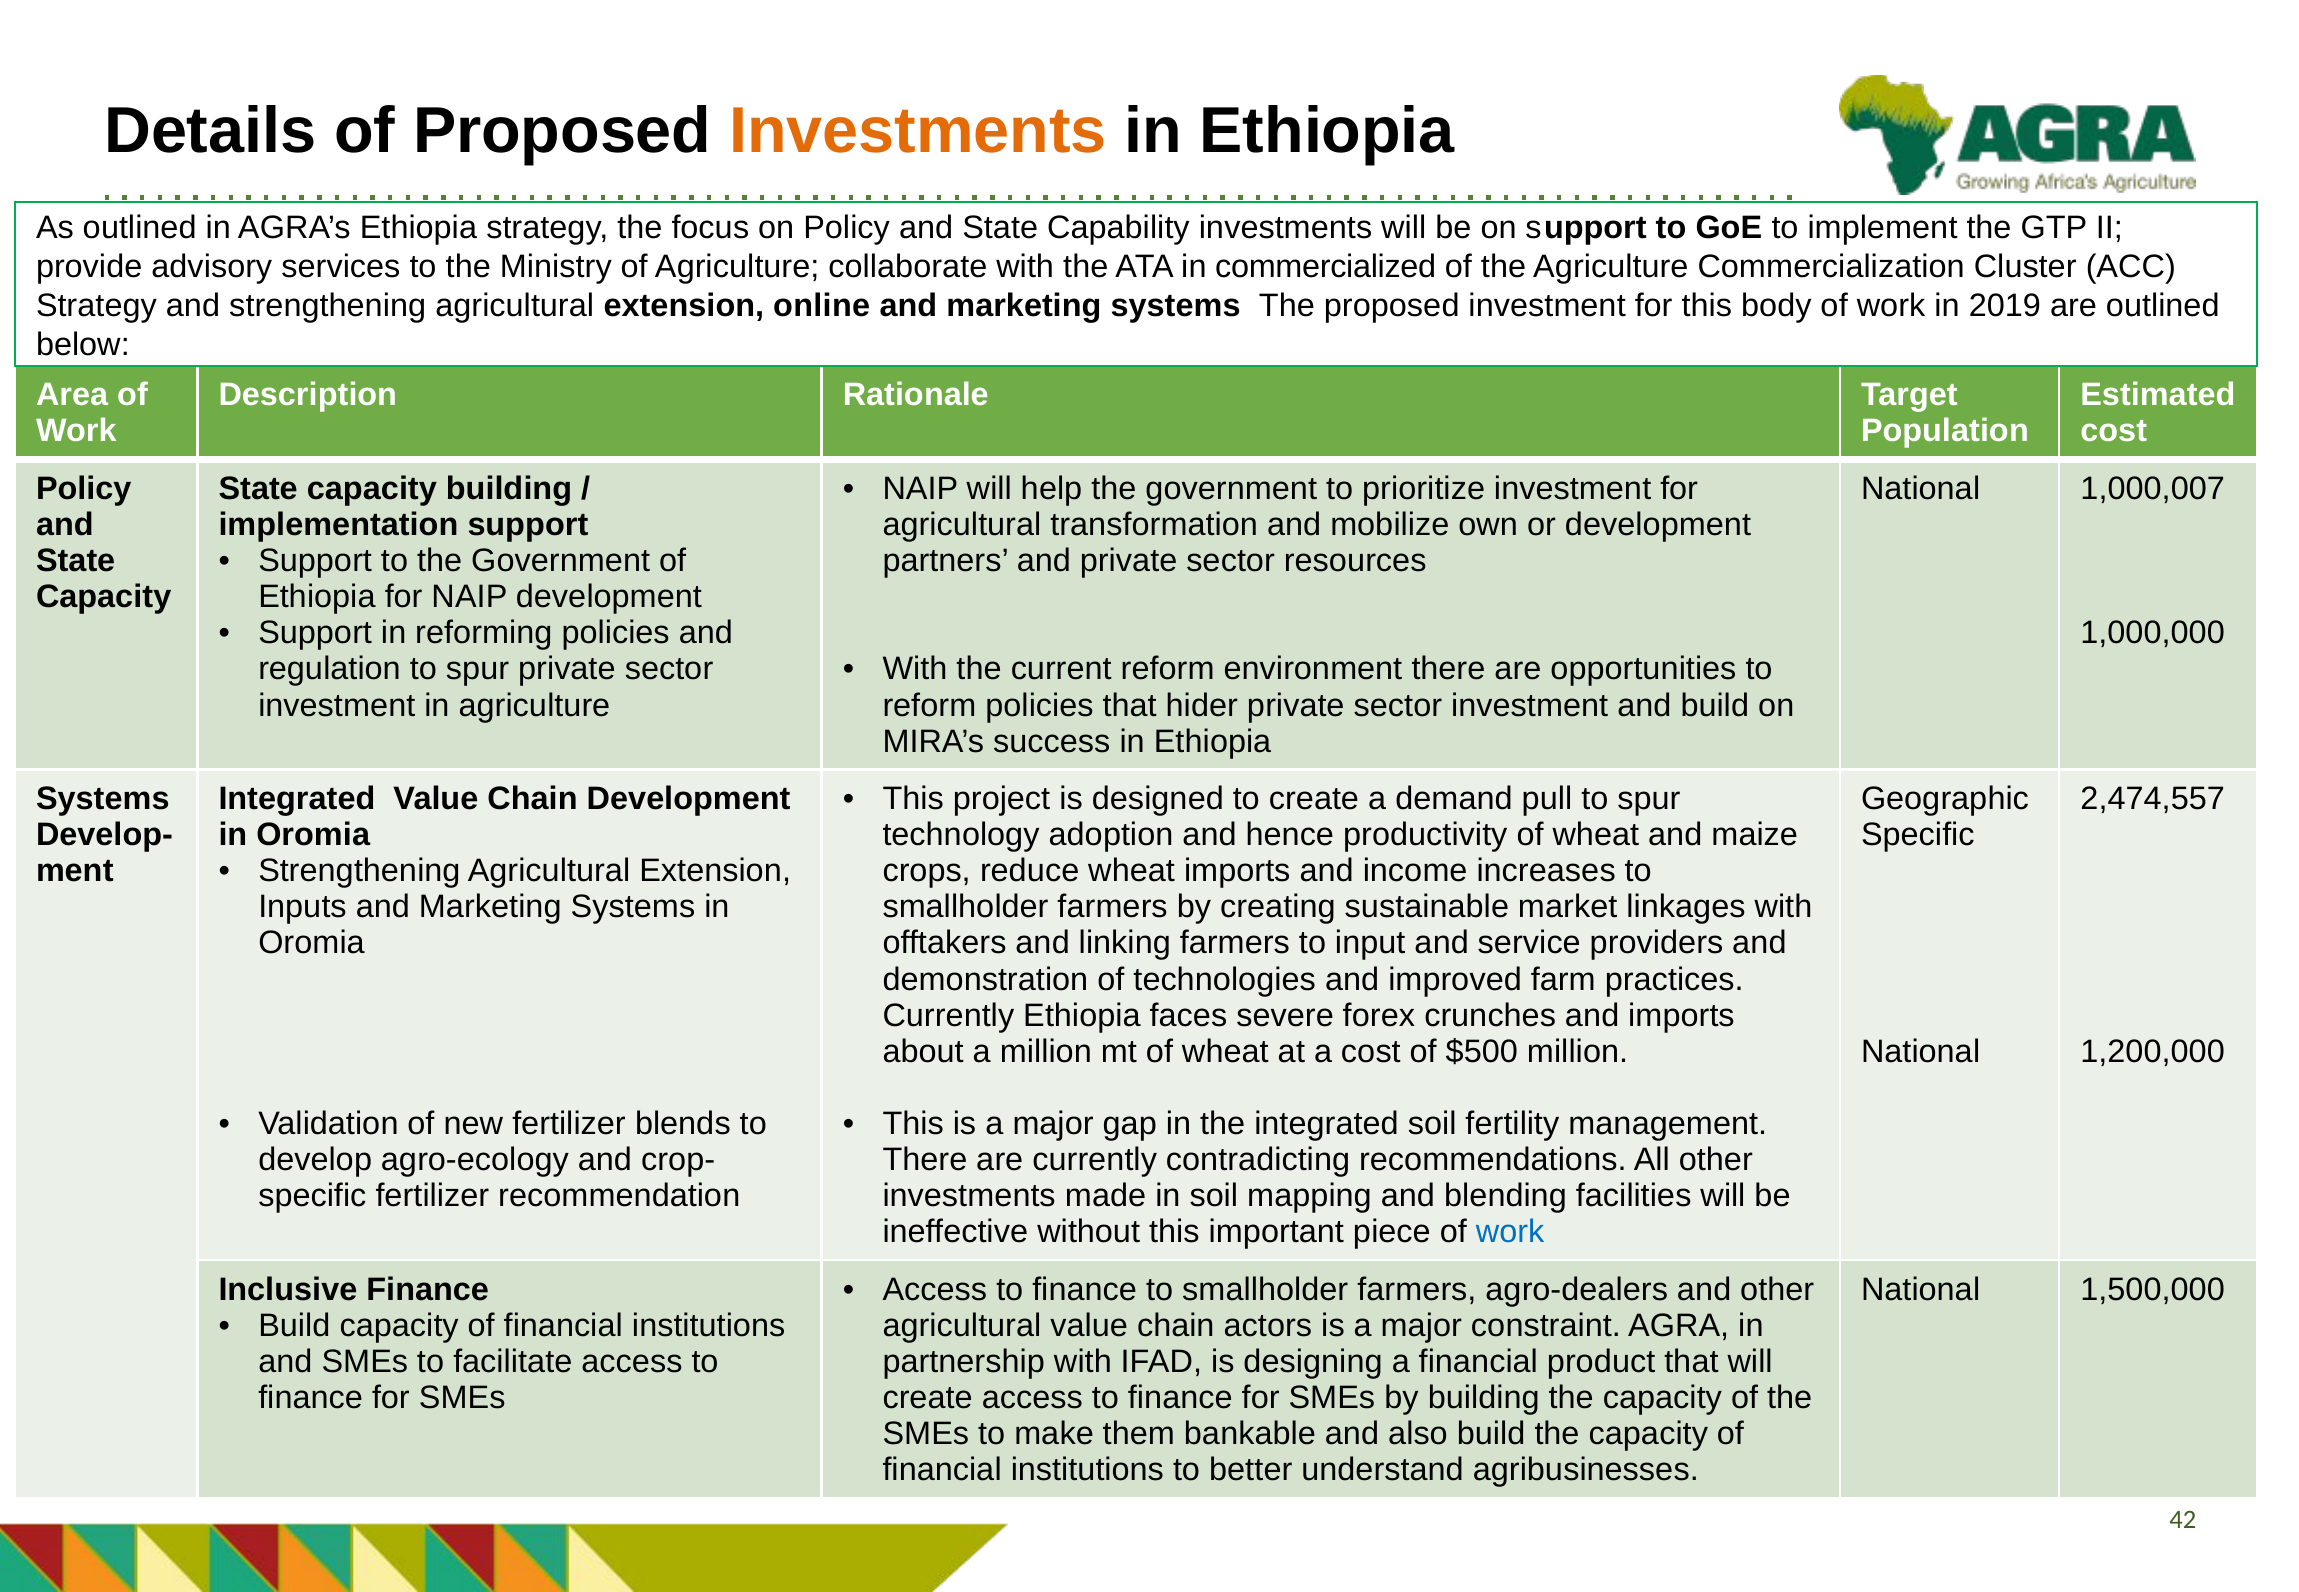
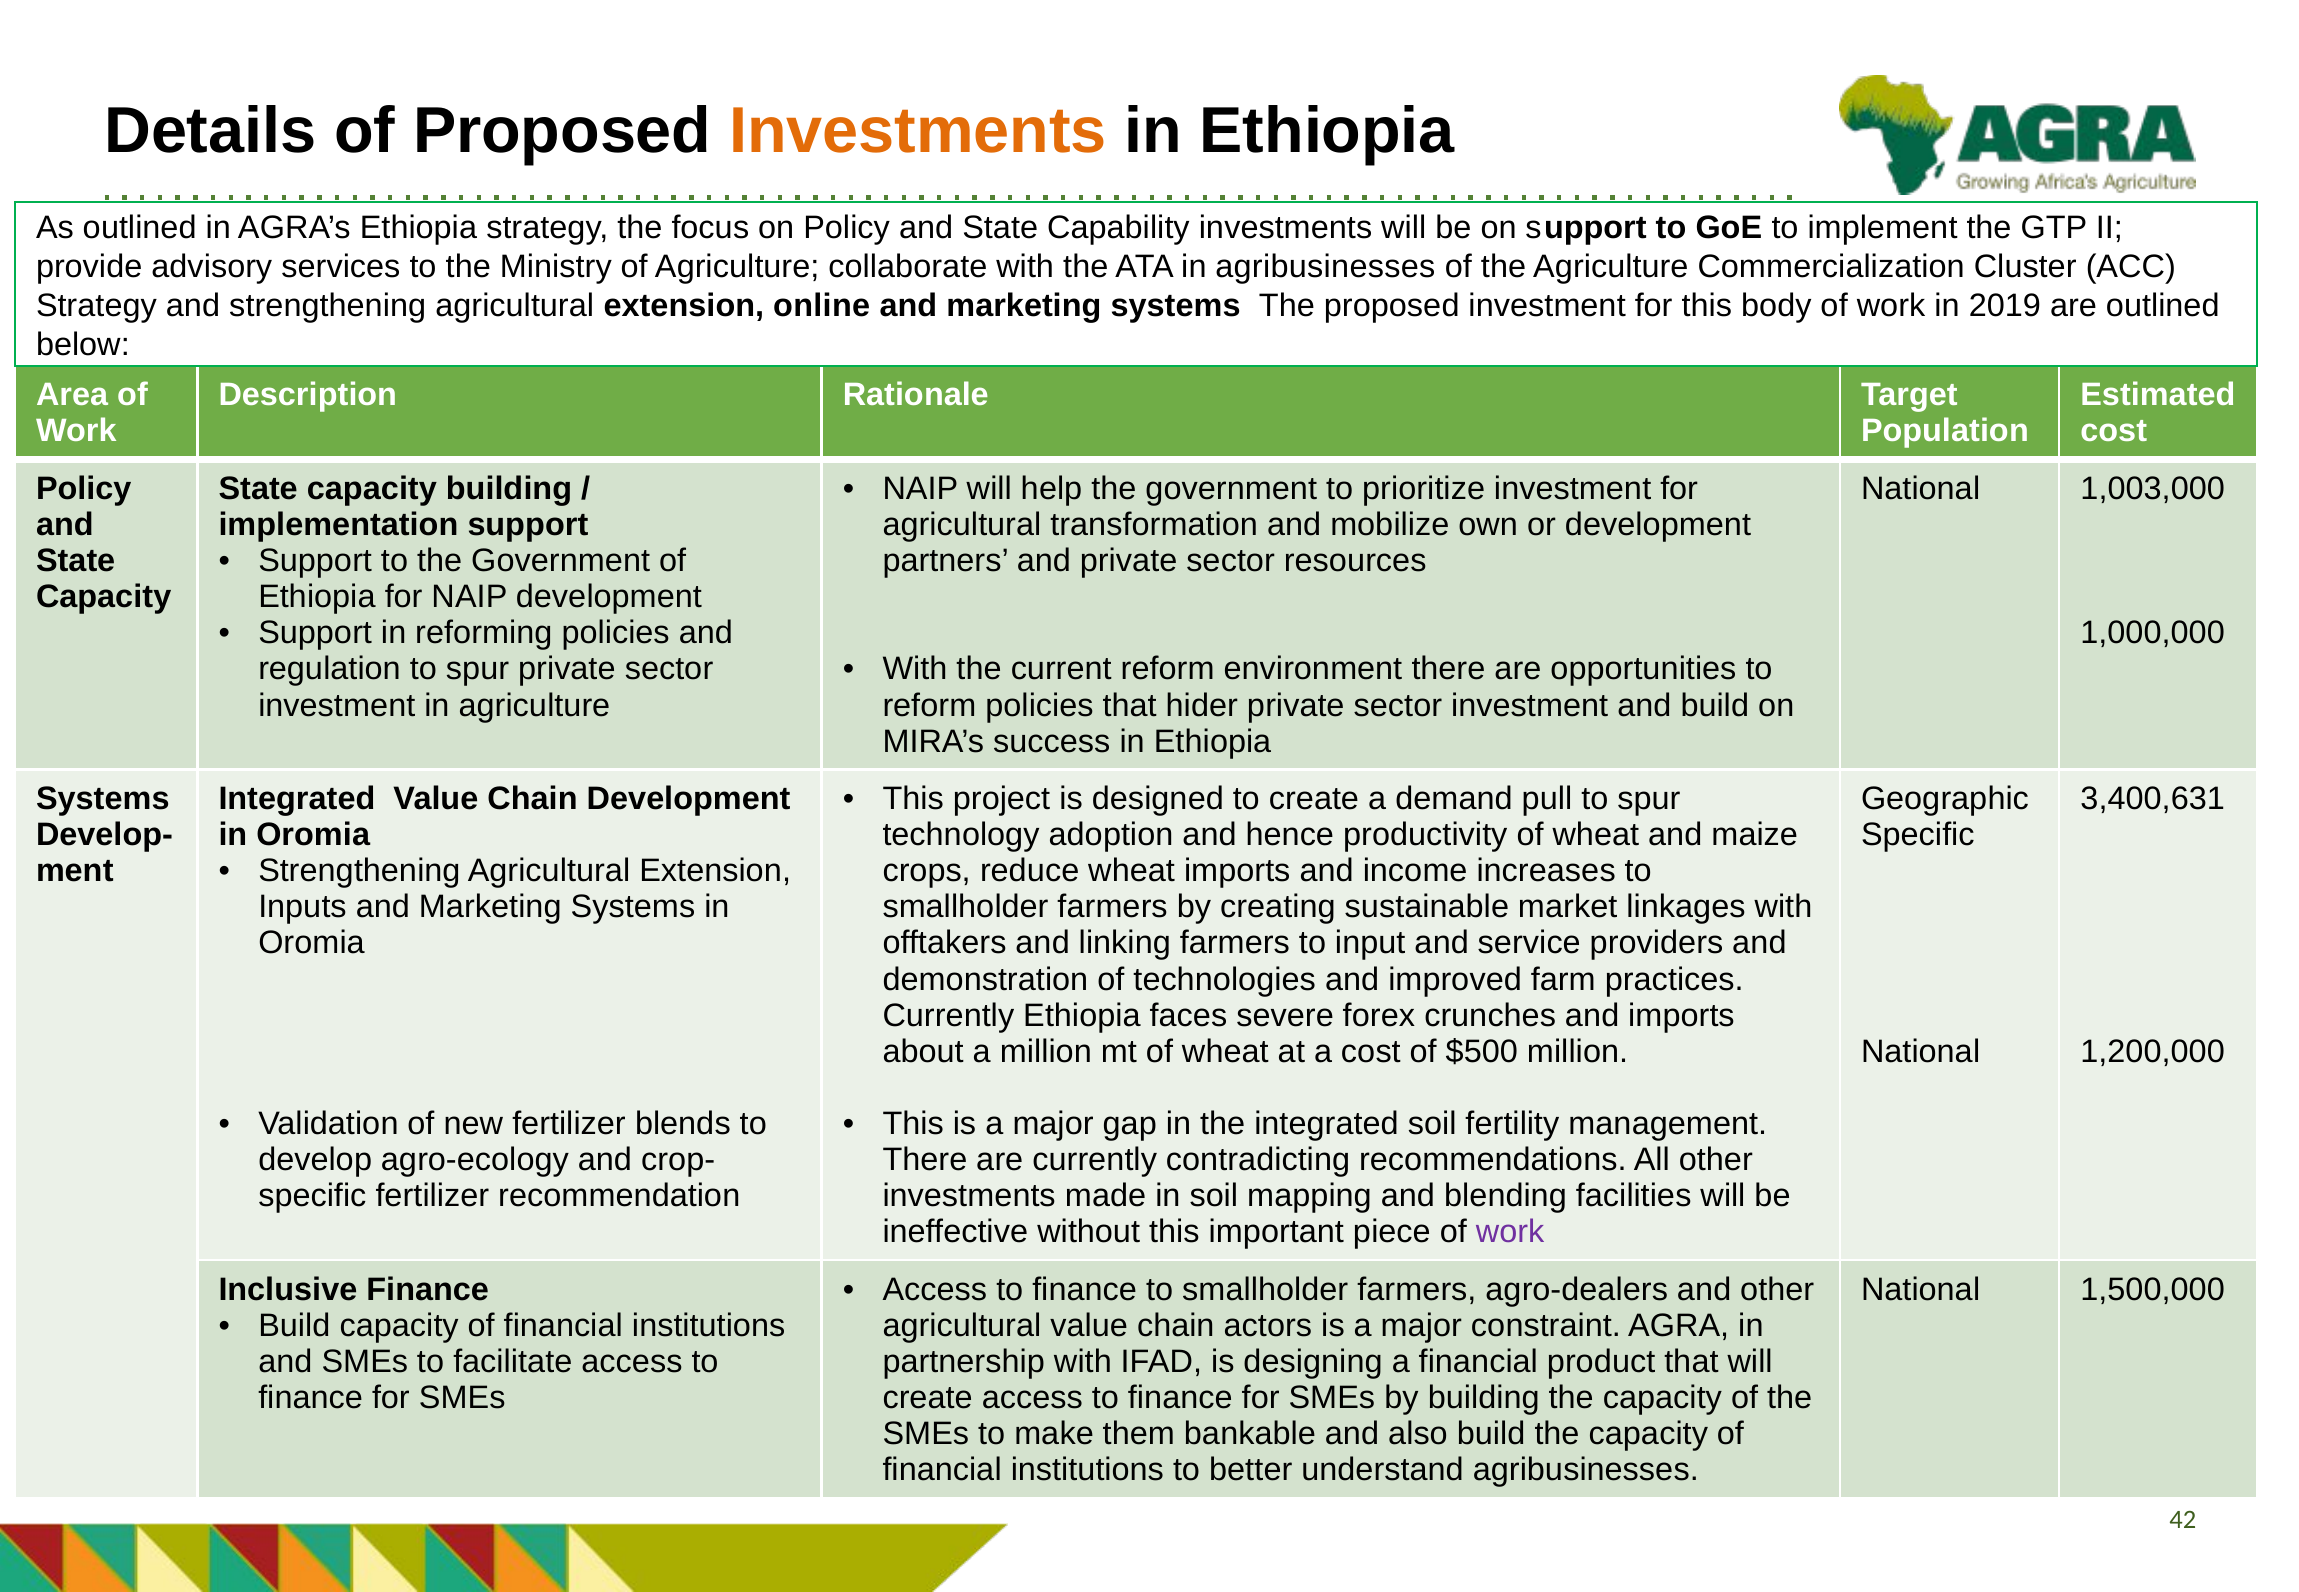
in commercialized: commercialized -> agribusinesses
1,000,007: 1,000,007 -> 1,003,000
2,474,557: 2,474,557 -> 3,400,631
work at (1510, 1232) colour: blue -> purple
